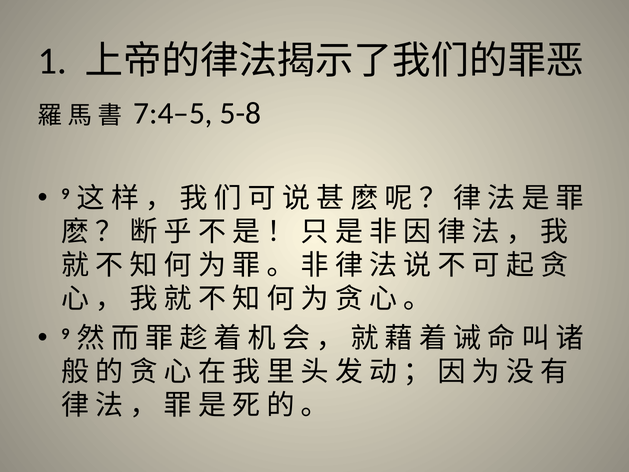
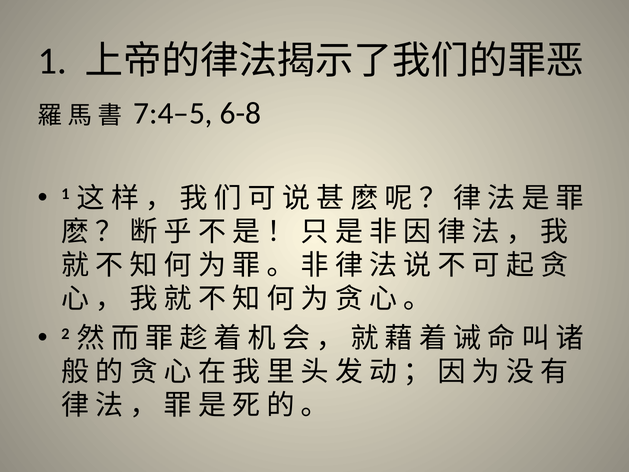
5-8: 5-8 -> 6-8
9 at (65, 194): 9 -> 1
9 at (65, 334): 9 -> 2
